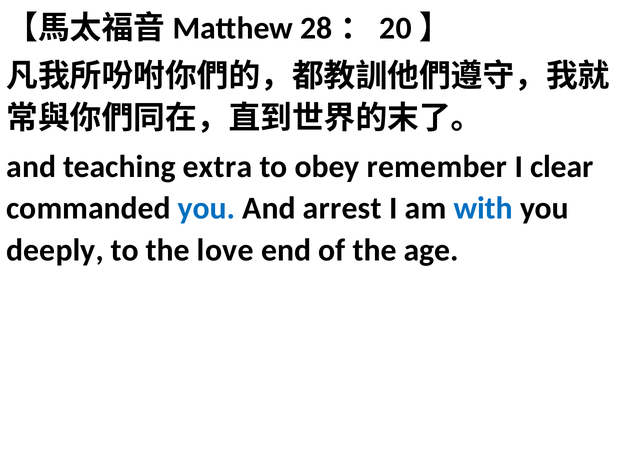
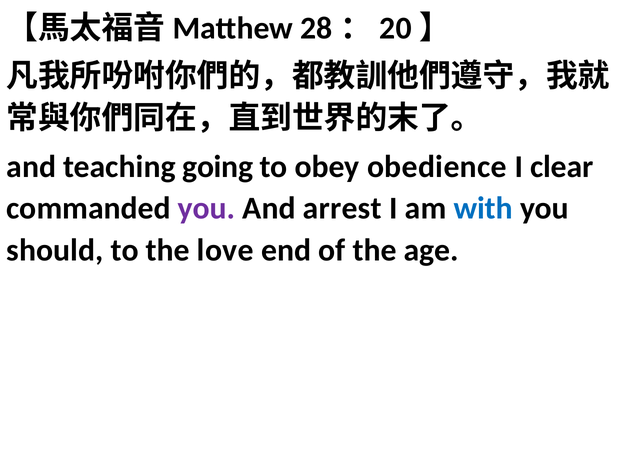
extra: extra -> going
remember: remember -> obedience
you at (207, 209) colour: blue -> purple
deeply: deeply -> should
